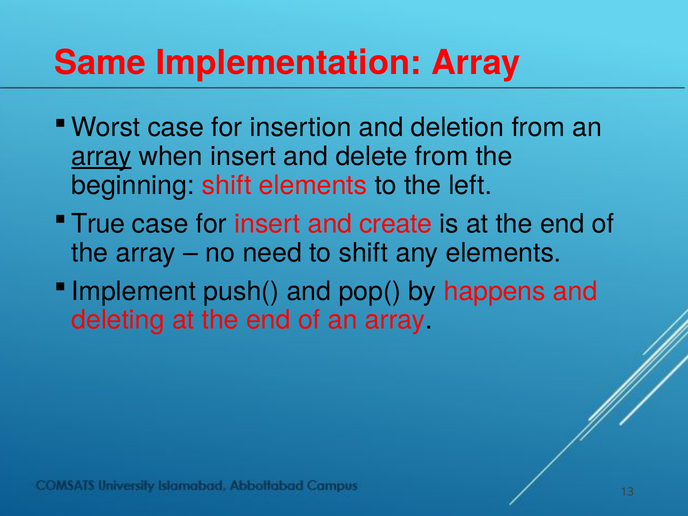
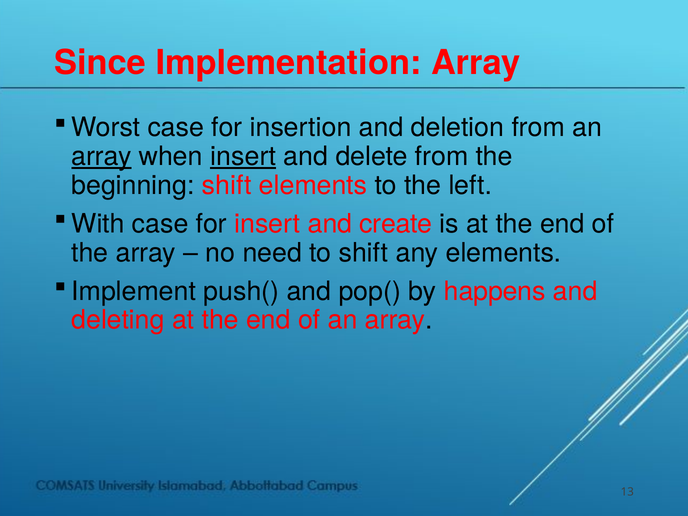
Same: Same -> Since
insert at (243, 157) underline: none -> present
True: True -> With
